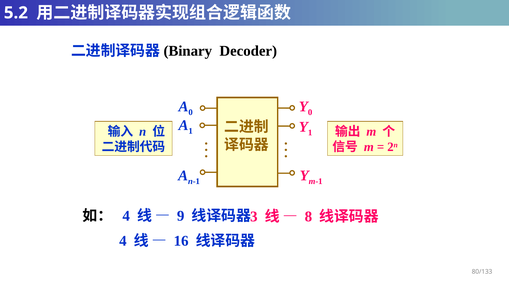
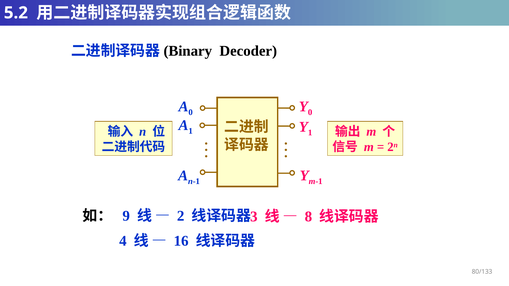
4 at (126, 216): 4 -> 9
9: 9 -> 2
